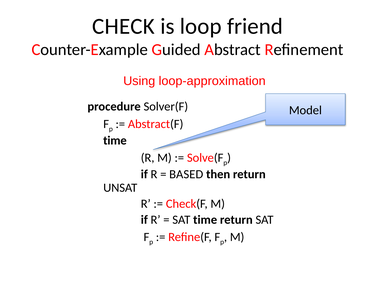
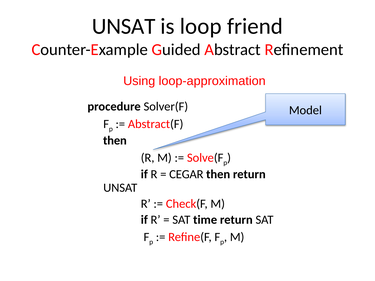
CHECK at (123, 26): CHECK -> UNSAT
time at (115, 141): time -> then
BASED: BASED -> CEGAR
